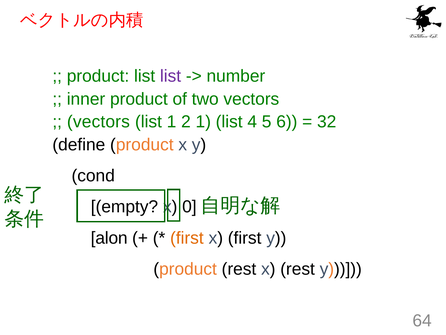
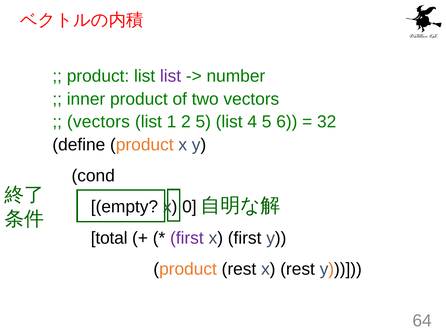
2 1: 1 -> 5
alon: alon -> total
first at (187, 238) colour: orange -> purple
